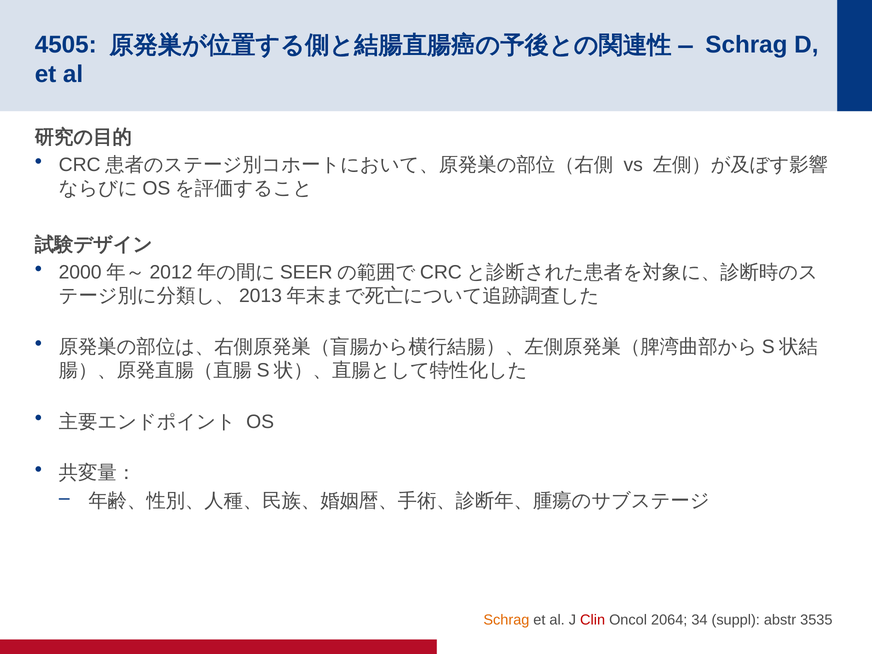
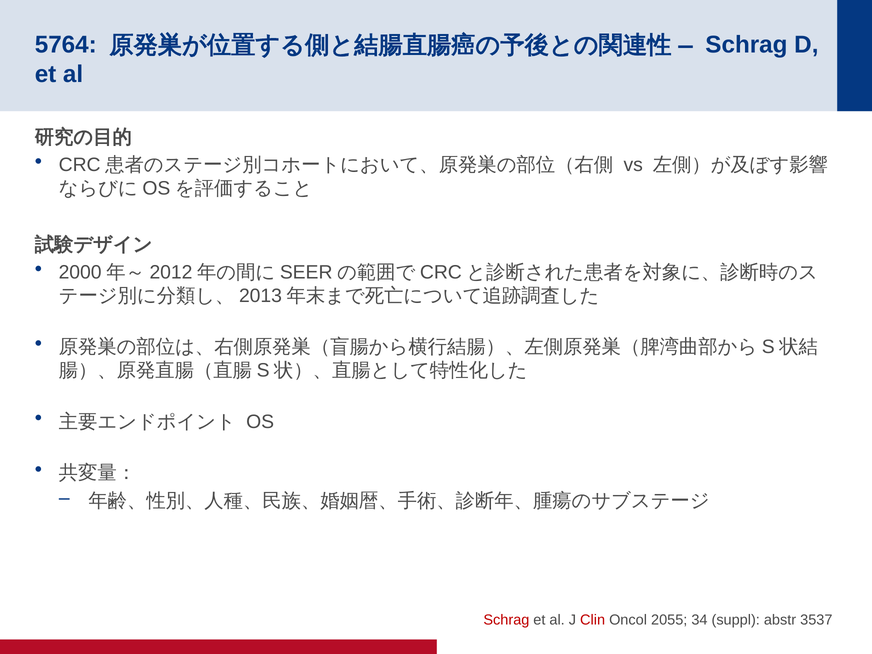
4505: 4505 -> 5764
Schrag at (506, 620) colour: orange -> red
2064: 2064 -> 2055
3535: 3535 -> 3537
